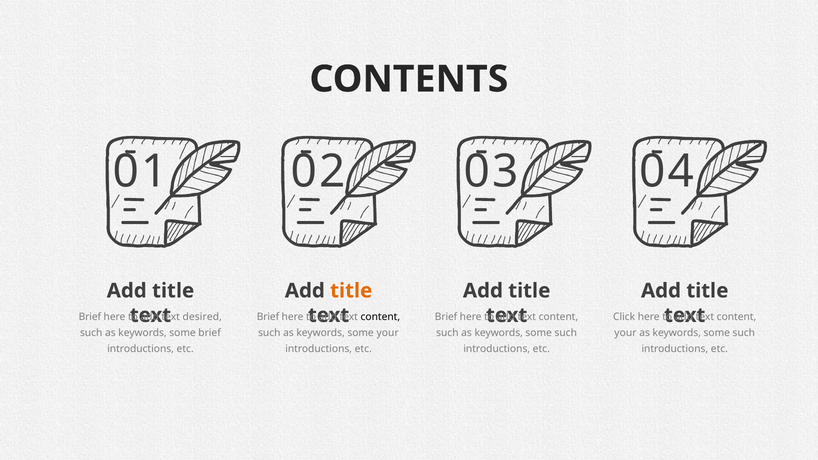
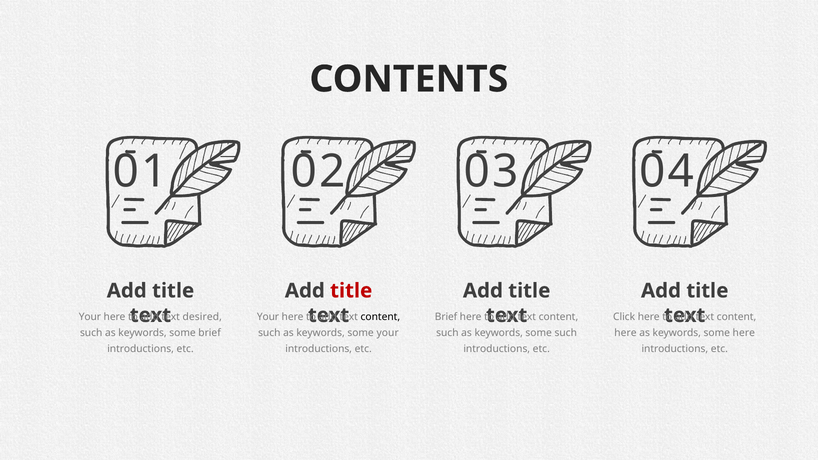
title at (351, 291) colour: orange -> red
Brief at (90, 317): Brief -> Your
Brief at (268, 317): Brief -> Your
your at (625, 333): your -> here
such at (744, 333): such -> here
